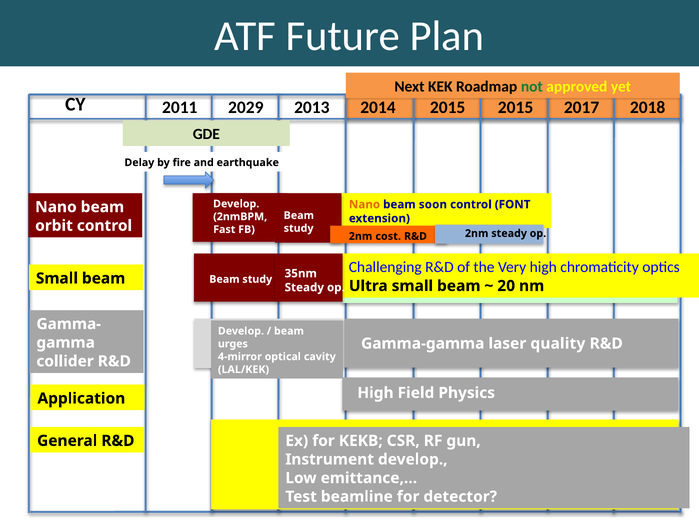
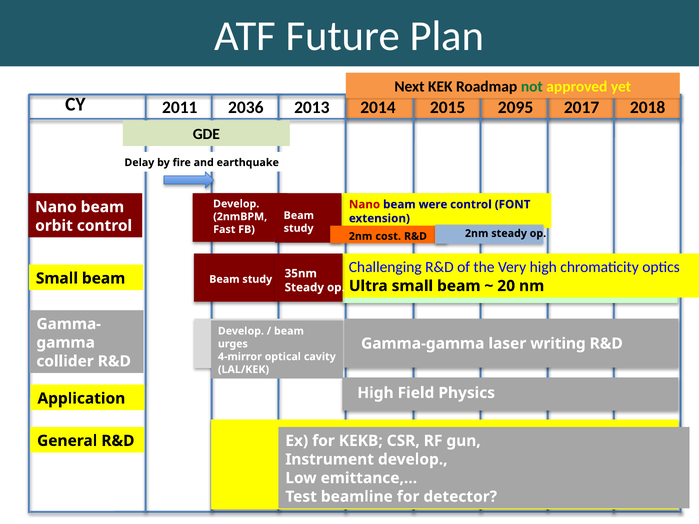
2029: 2029 -> 2036
2015 2015: 2015 -> 2095
Nano at (364, 205) colour: orange -> red
soon: soon -> were
quality: quality -> writing
